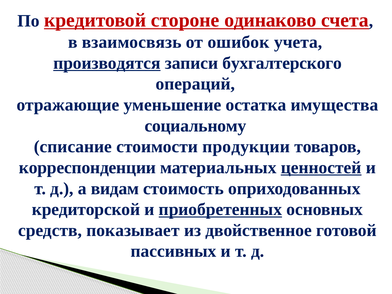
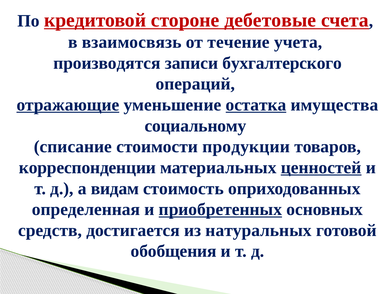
одинаково: одинаково -> дебетовые
ошибок: ошибок -> течение
производятся underline: present -> none
отражающие underline: none -> present
остатка underline: none -> present
кредиторской: кредиторской -> определенная
показывает: показывает -> достигается
двойственное: двойственное -> натуральных
пассивных: пассивных -> обобщения
